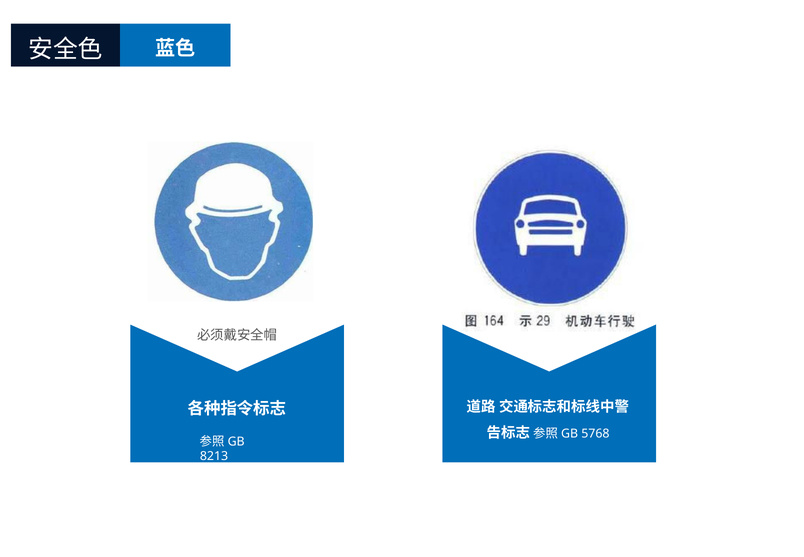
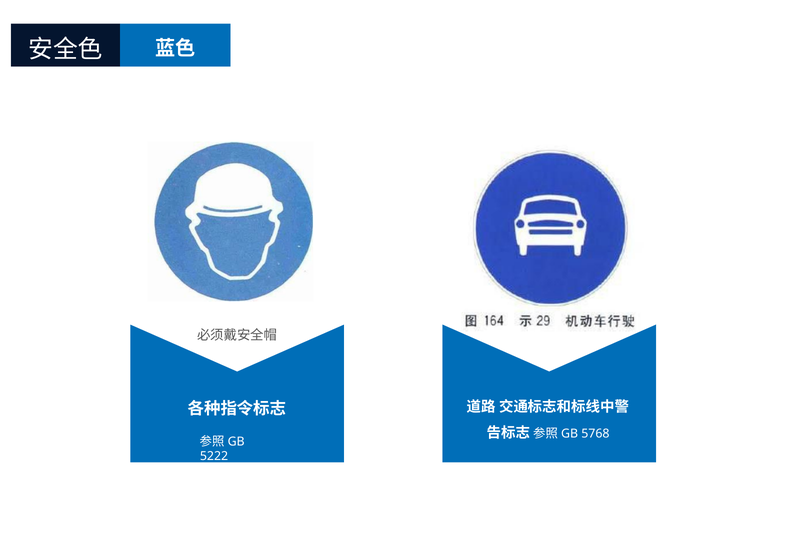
8213: 8213 -> 5222
